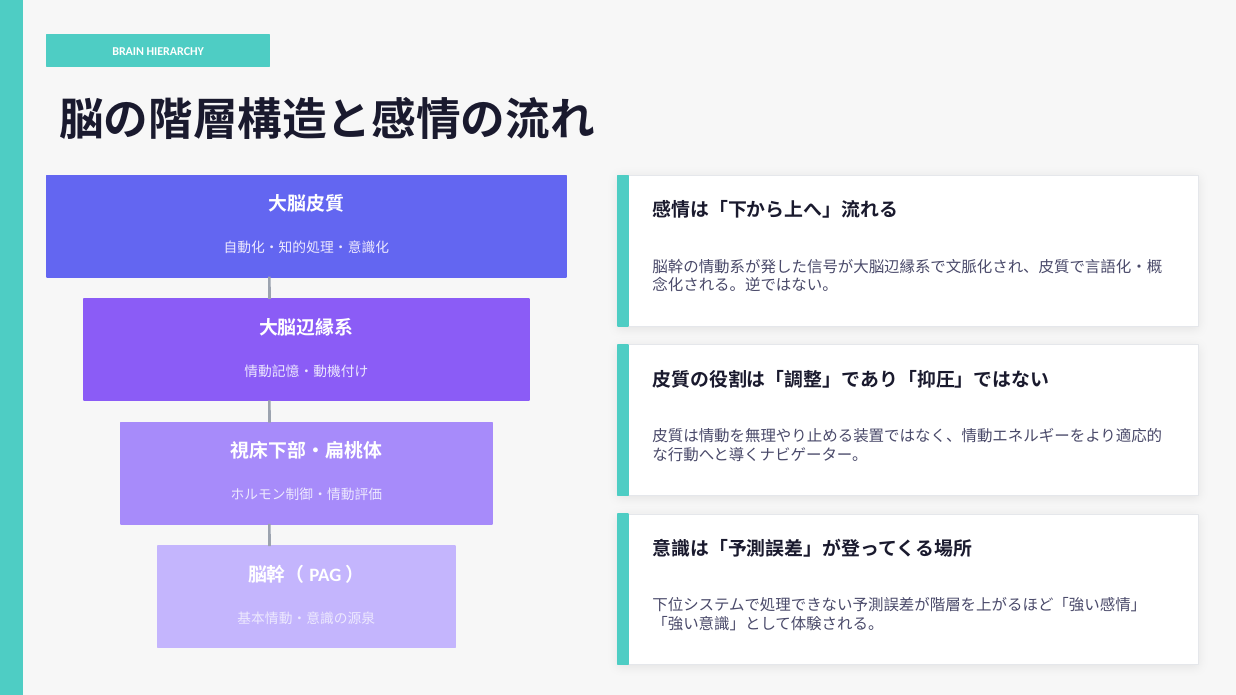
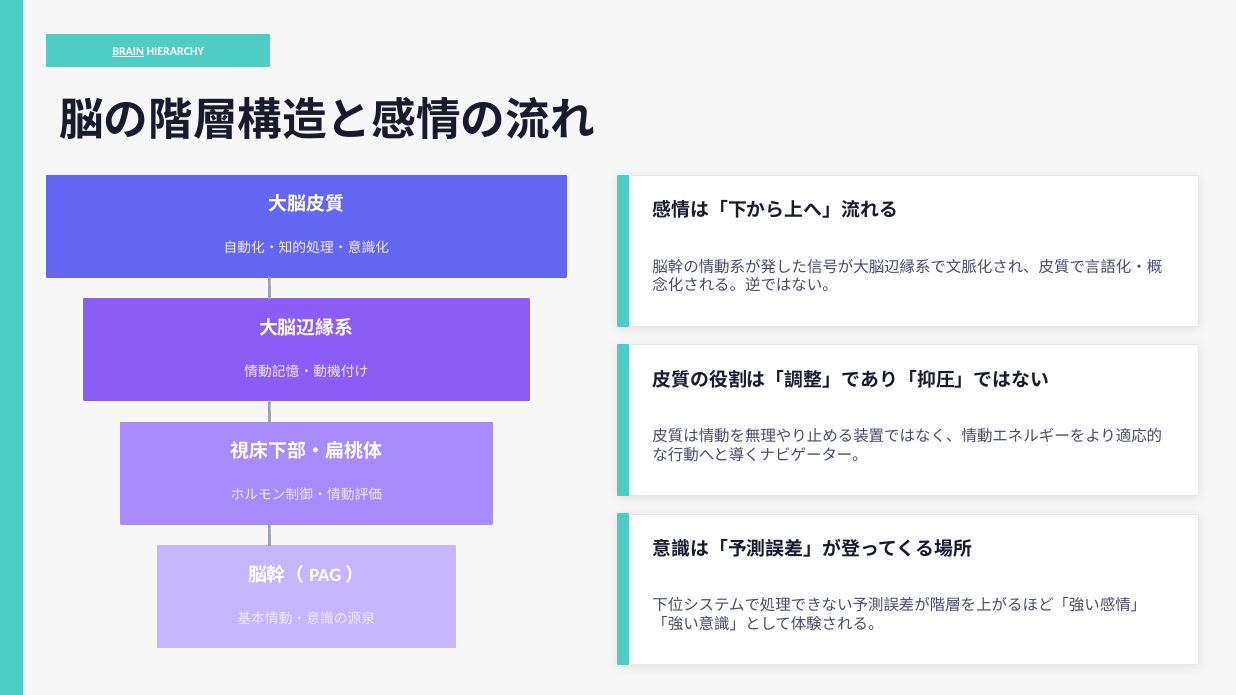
BRAIN underline: none -> present
